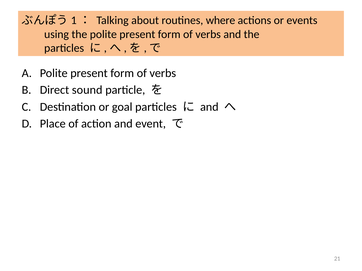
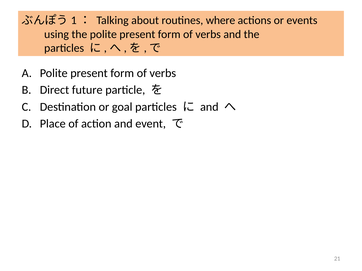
sound: sound -> future
